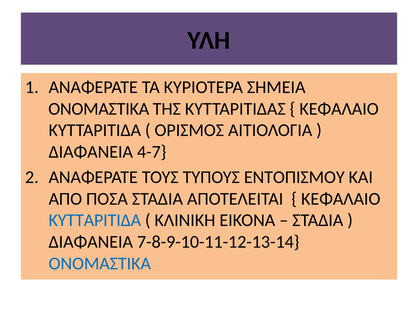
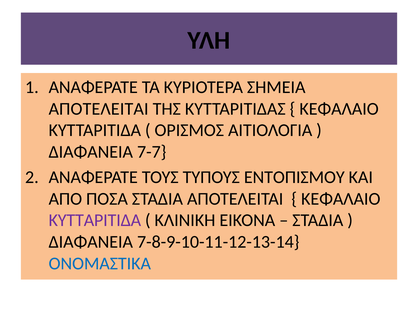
ΟΝΟΜΑΣΤΙΚΑ at (99, 109): ΟΝΟΜΑΣΤΙΚΑ -> ΑΠΟΤΕΛΕΙΤΑΙ
4-7: 4-7 -> 7-7
ΚΥΤΤΑΡΙΤΙΔΑ at (95, 221) colour: blue -> purple
